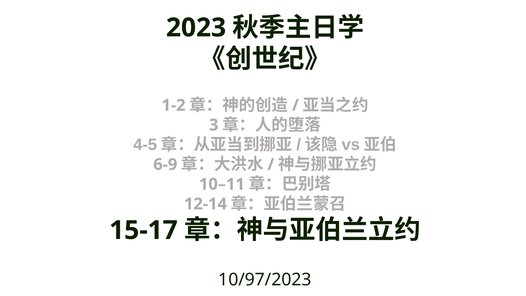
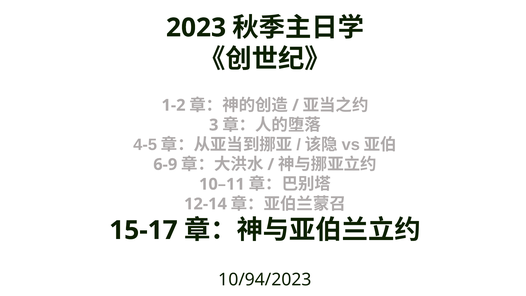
10/97/2023: 10/97/2023 -> 10/94/2023
